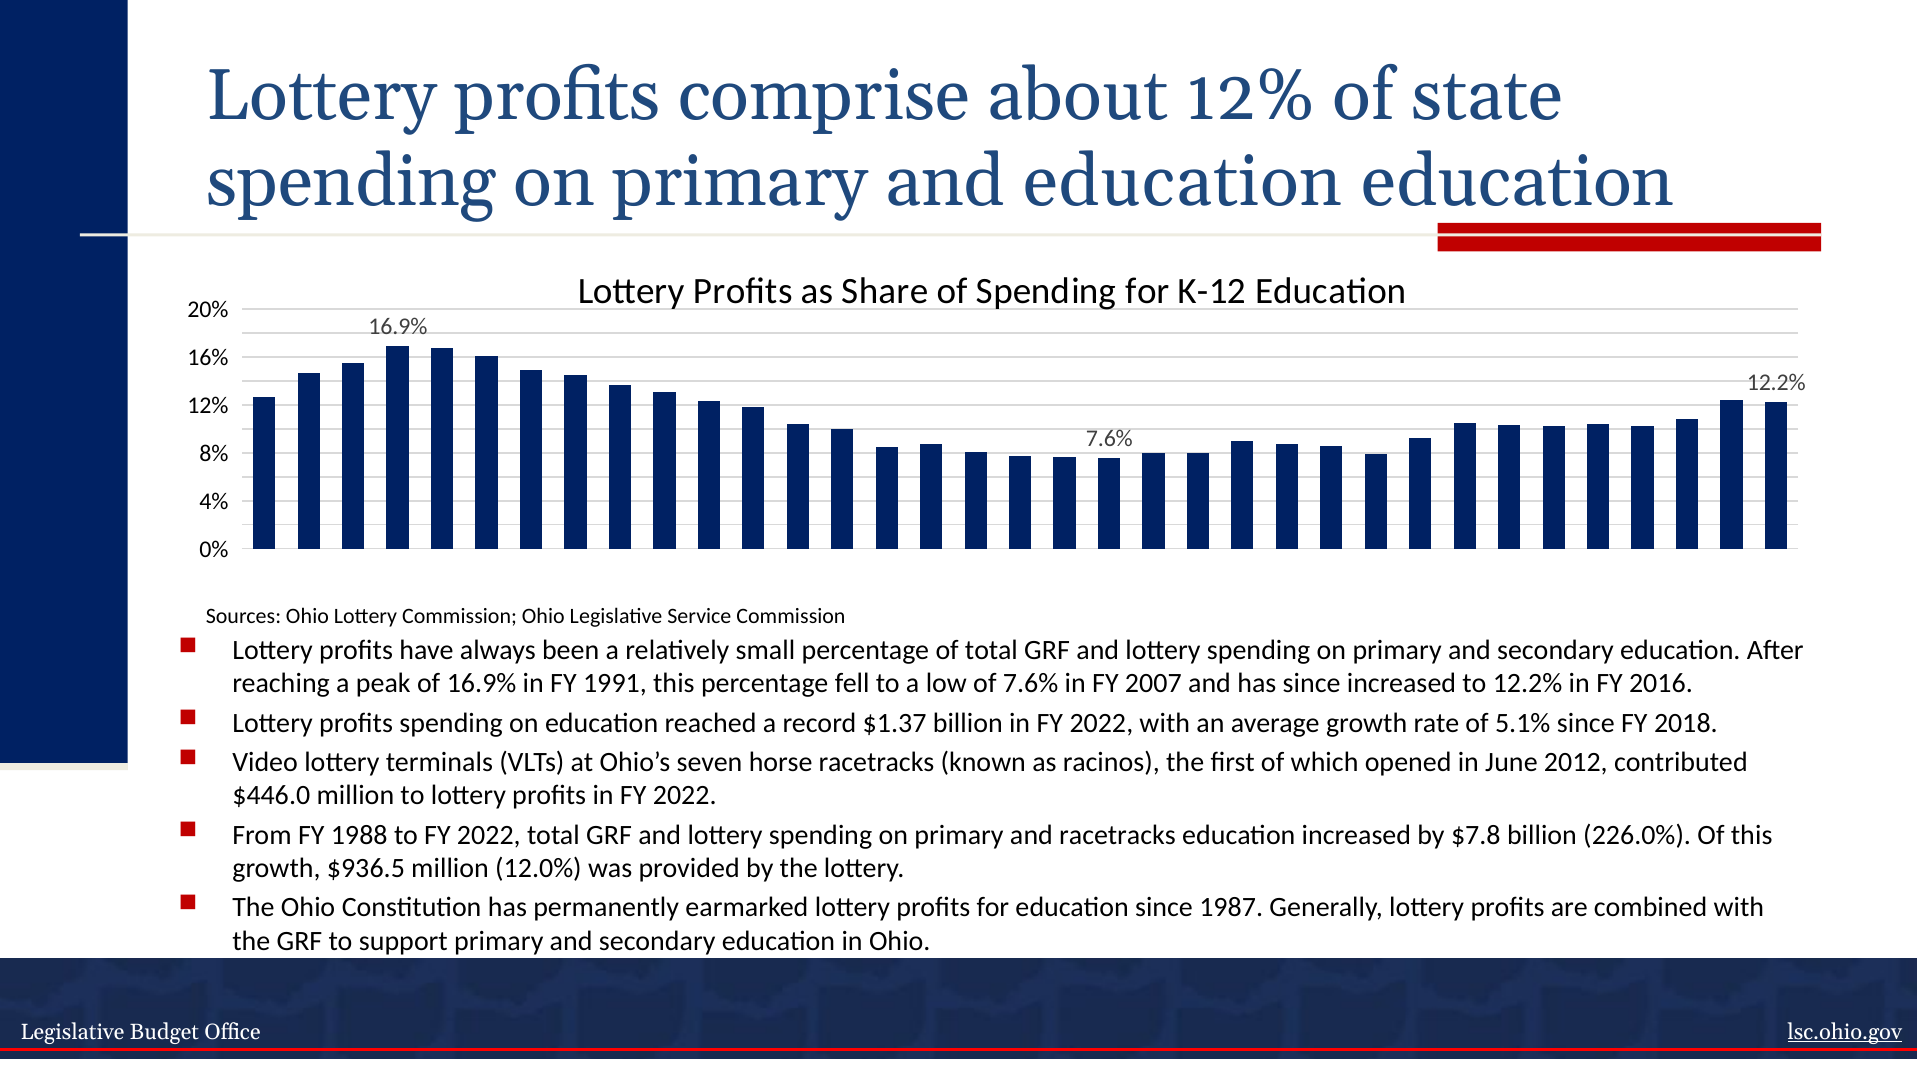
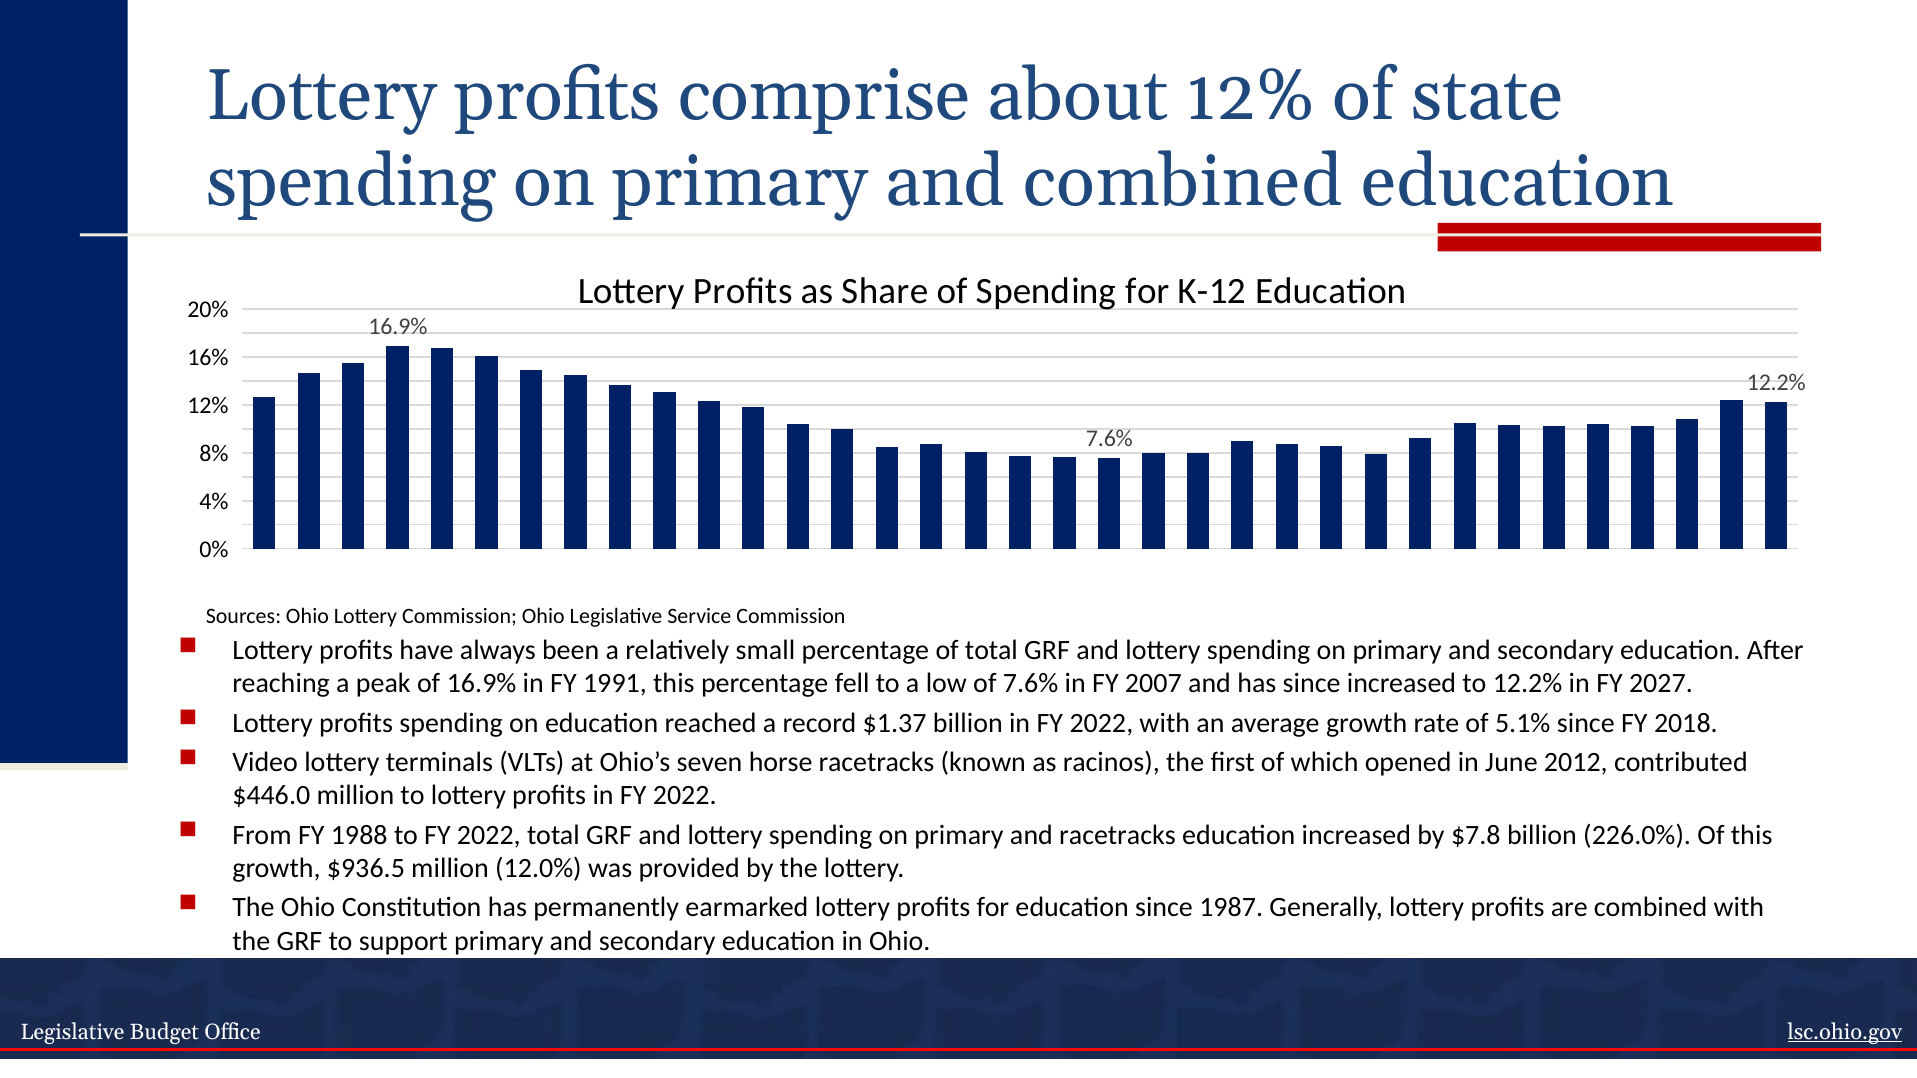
and education: education -> combined
2016: 2016 -> 2027
